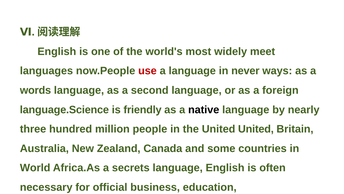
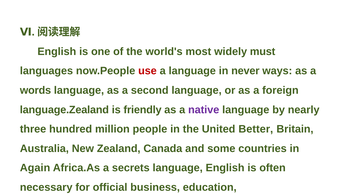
meet: meet -> must
language.Science: language.Science -> language.Zealand
native colour: black -> purple
United United: United -> Better
World: World -> Again
